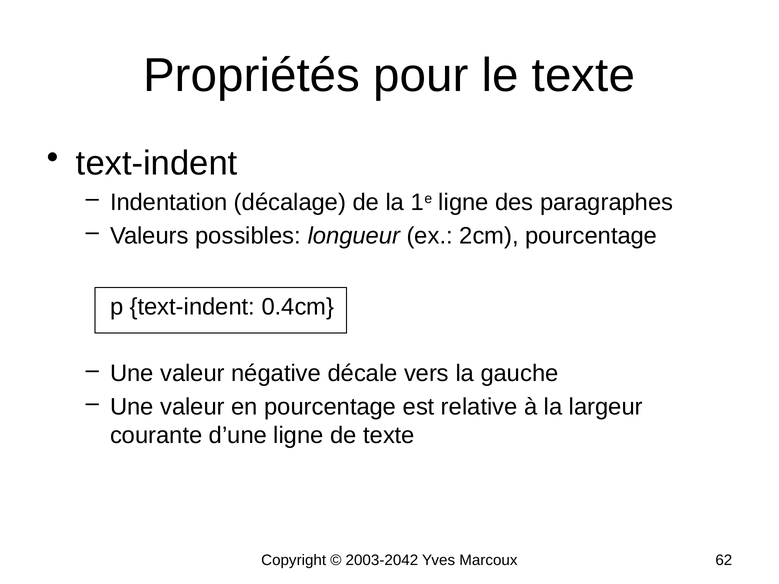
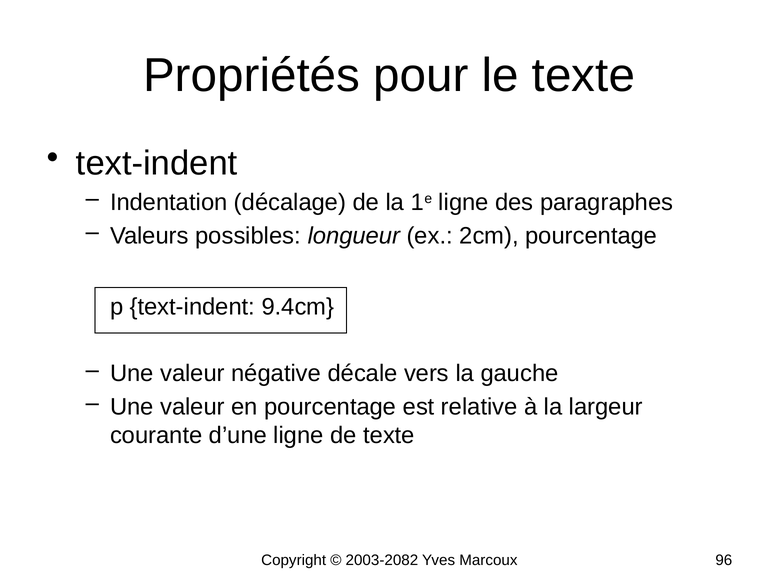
0.4cm: 0.4cm -> 9.4cm
2003-2042: 2003-2042 -> 2003-2082
62: 62 -> 96
